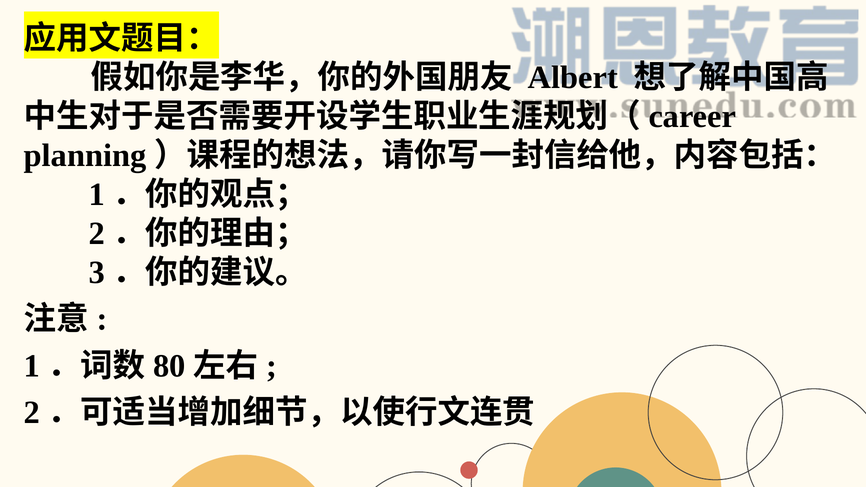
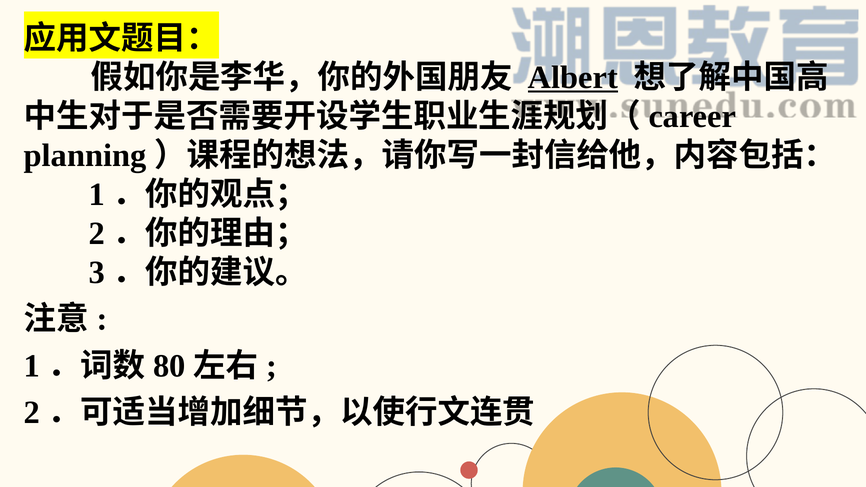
Albert underline: none -> present
